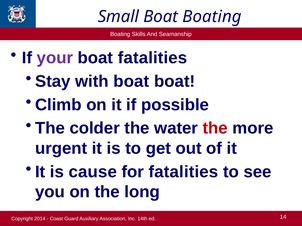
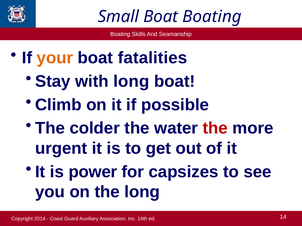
your colour: purple -> orange
with boat: boat -> long
cause: cause -> power
for fatalities: fatalities -> capsizes
